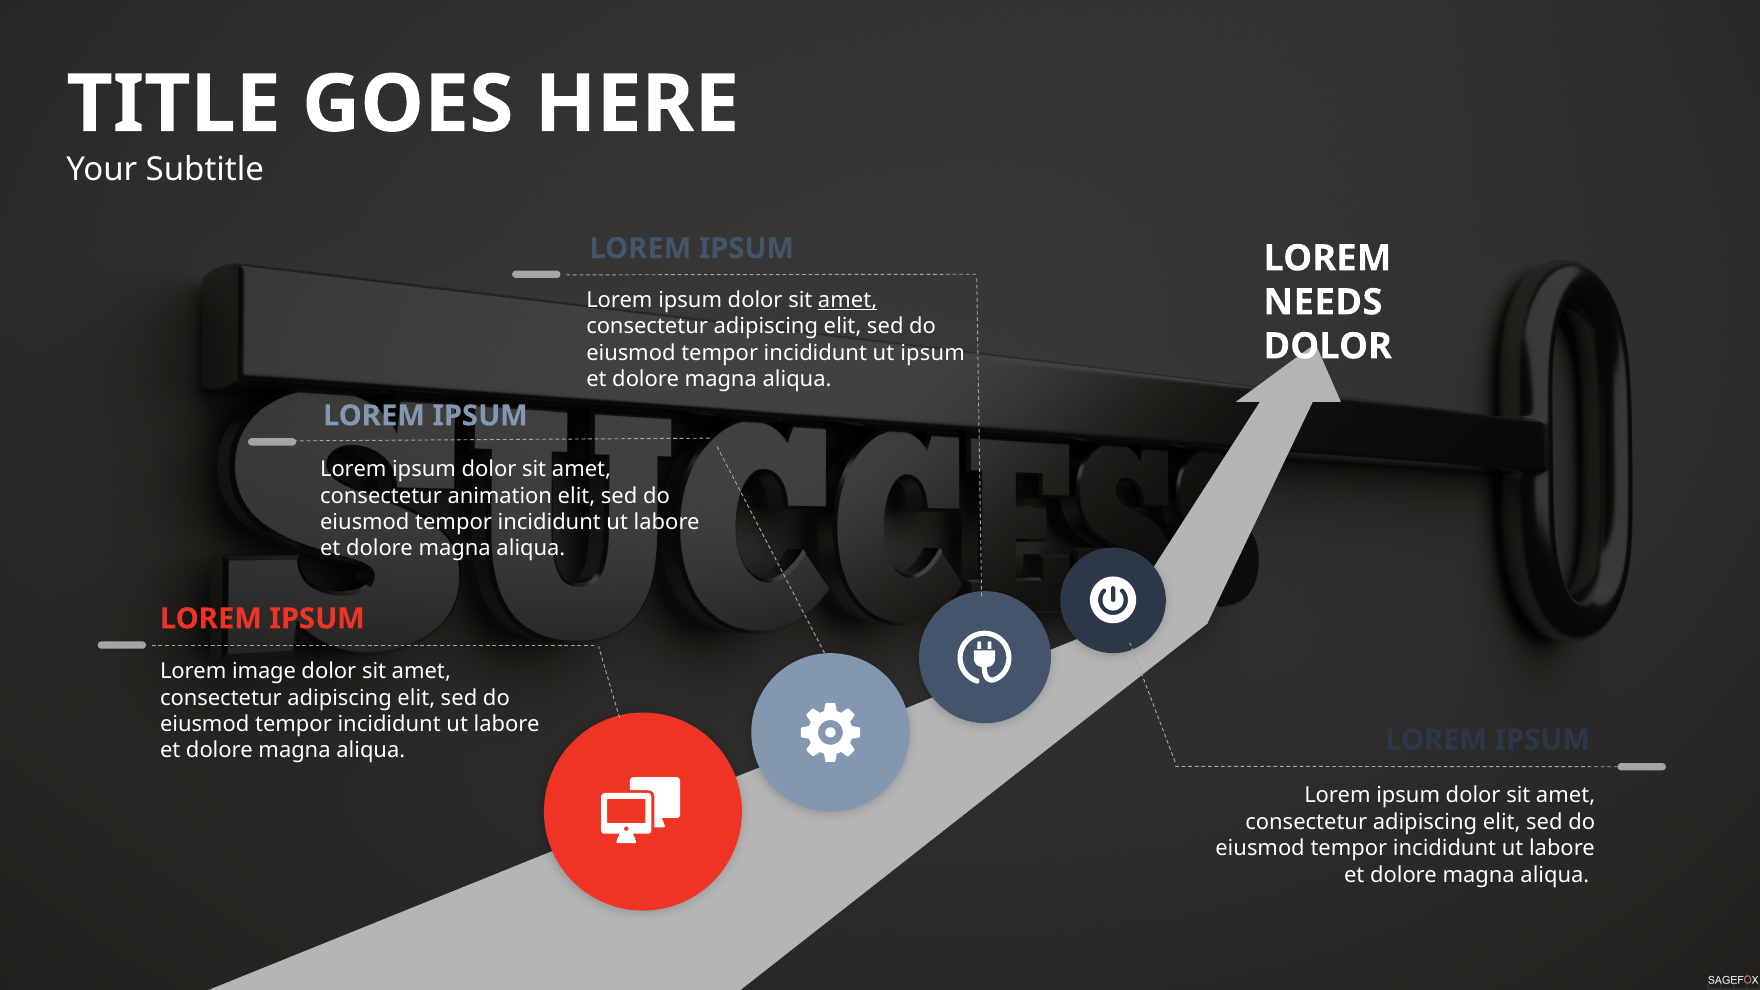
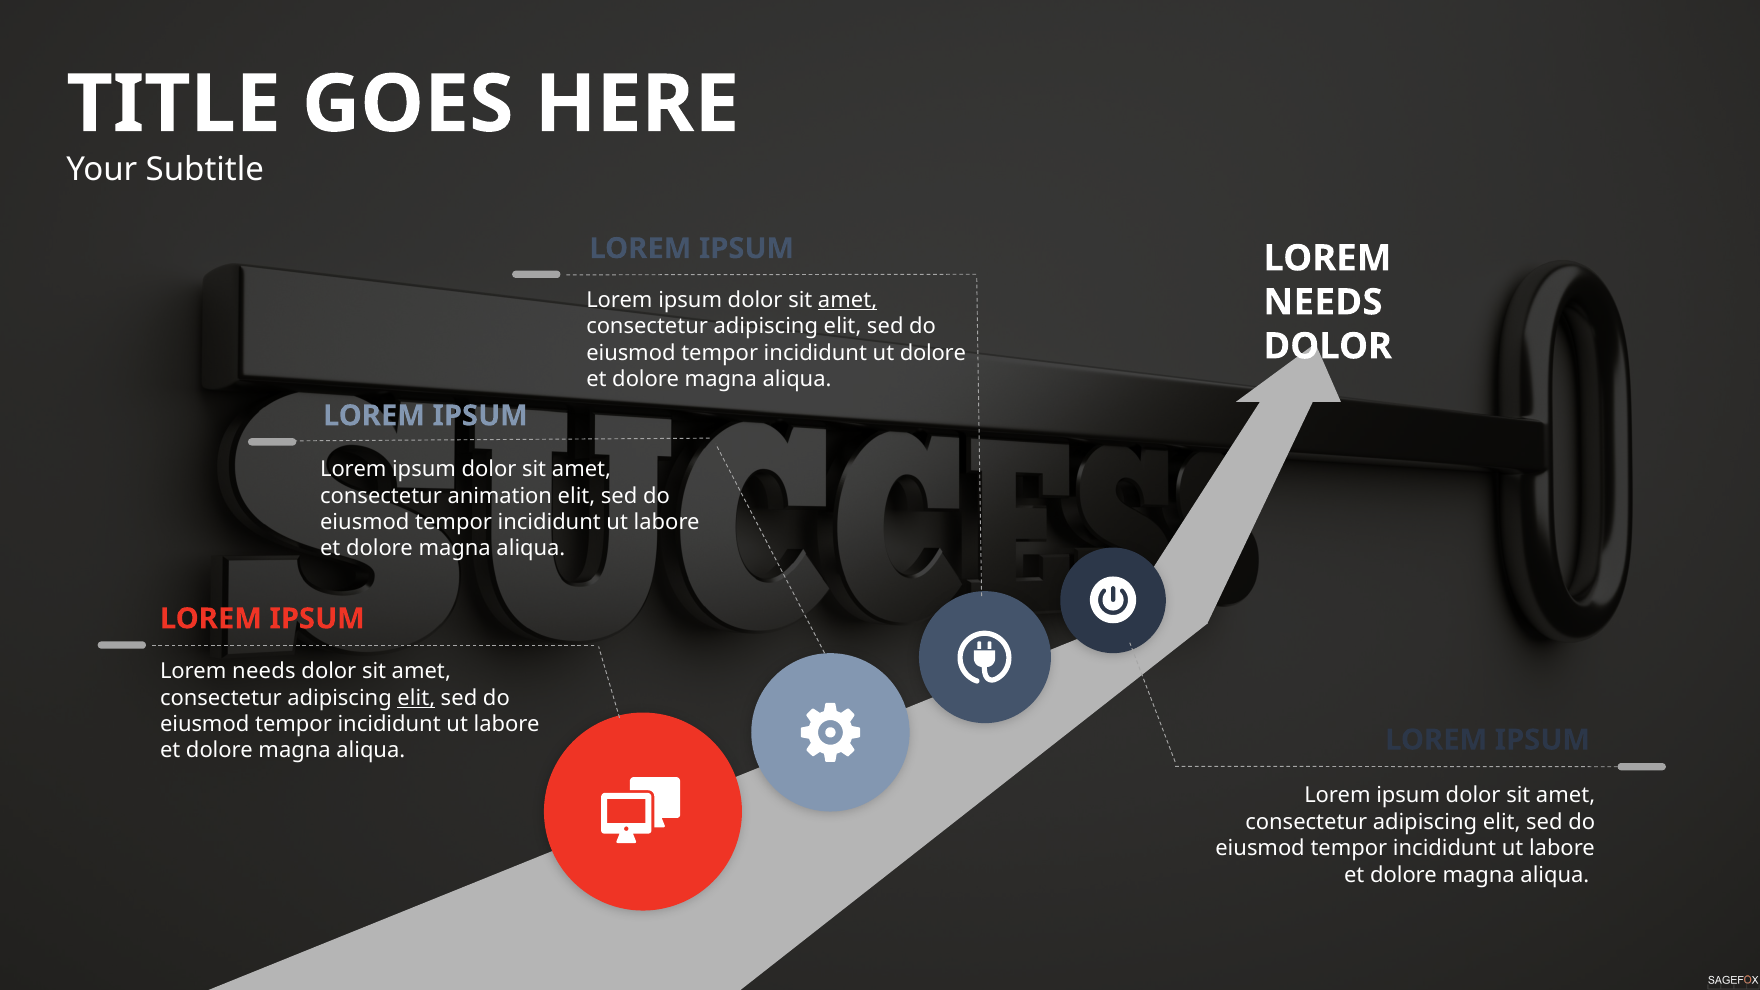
ut ipsum: ipsum -> dolore
image at (264, 671): image -> needs
elit at (416, 698) underline: none -> present
